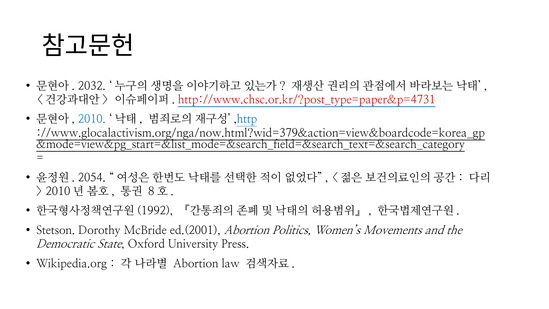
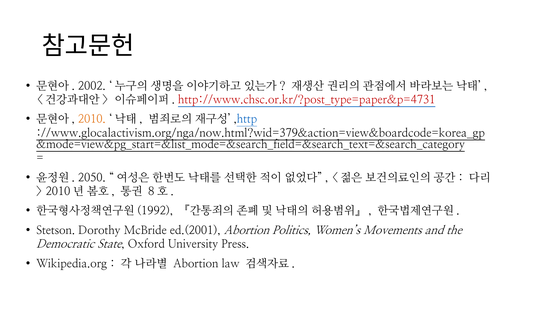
2032: 2032 -> 2002
2010 colour: blue -> orange
2054: 2054 -> 2050
